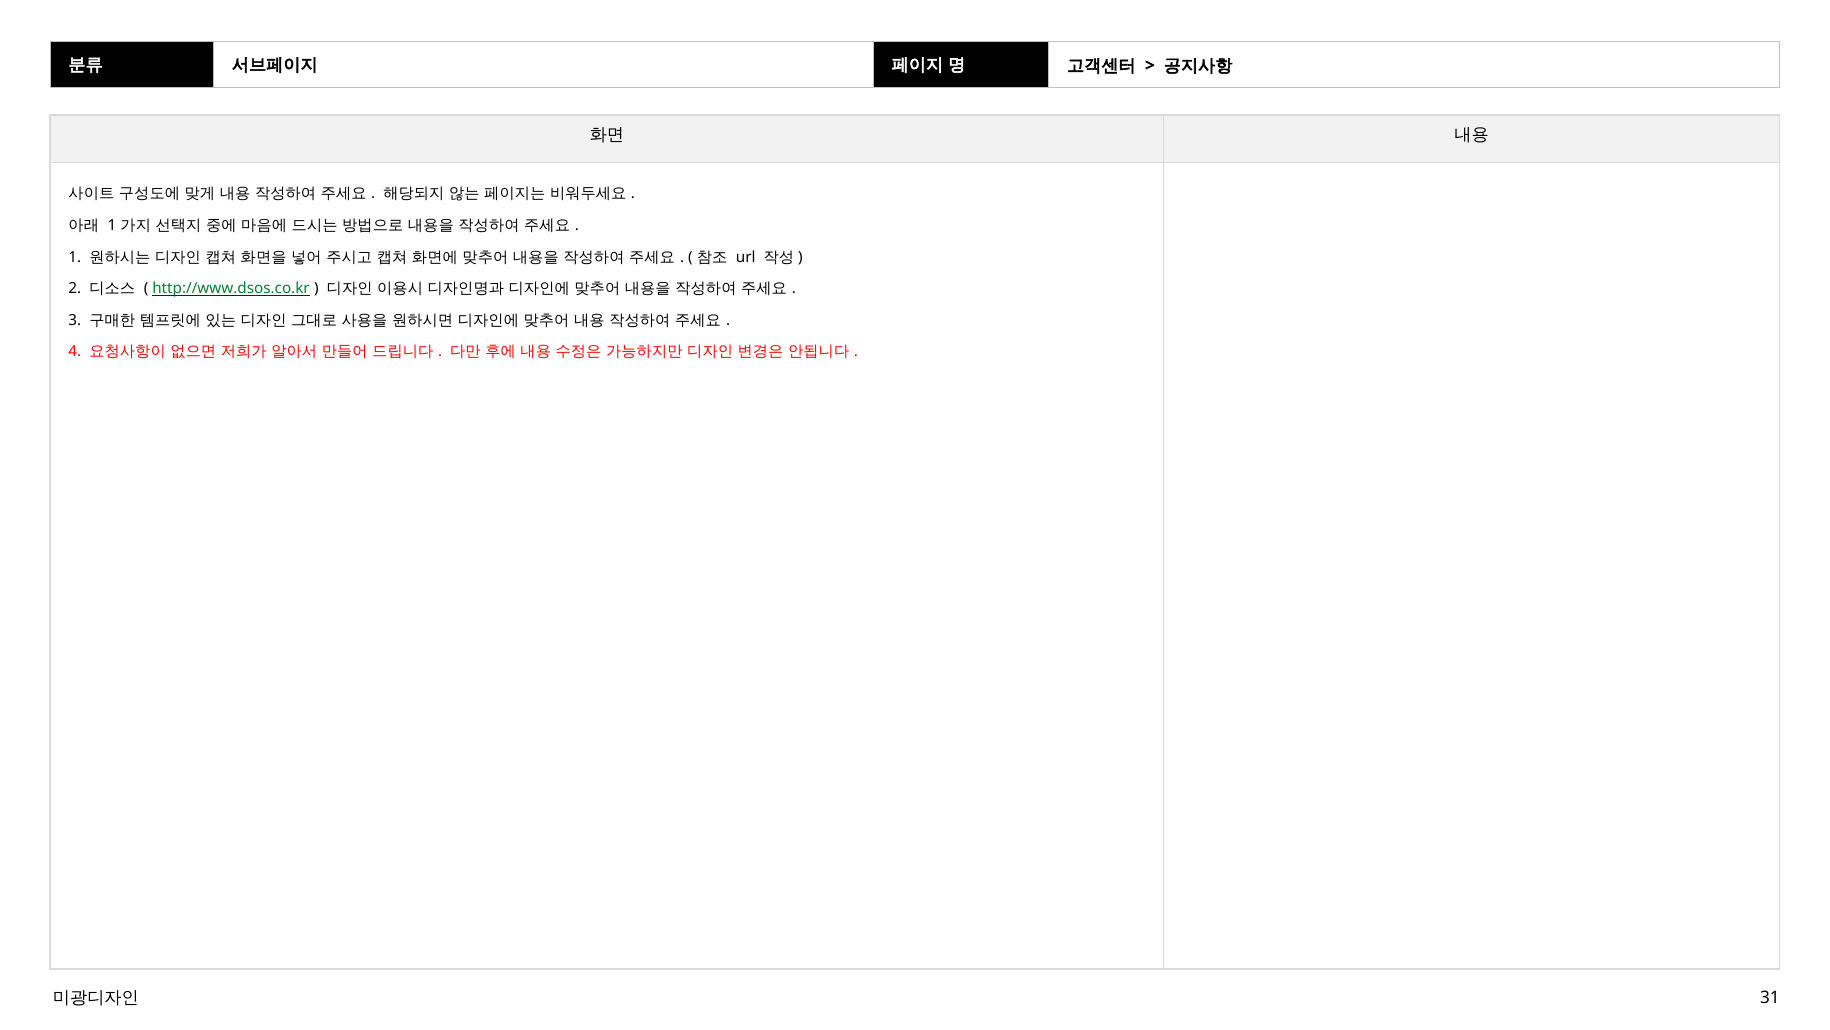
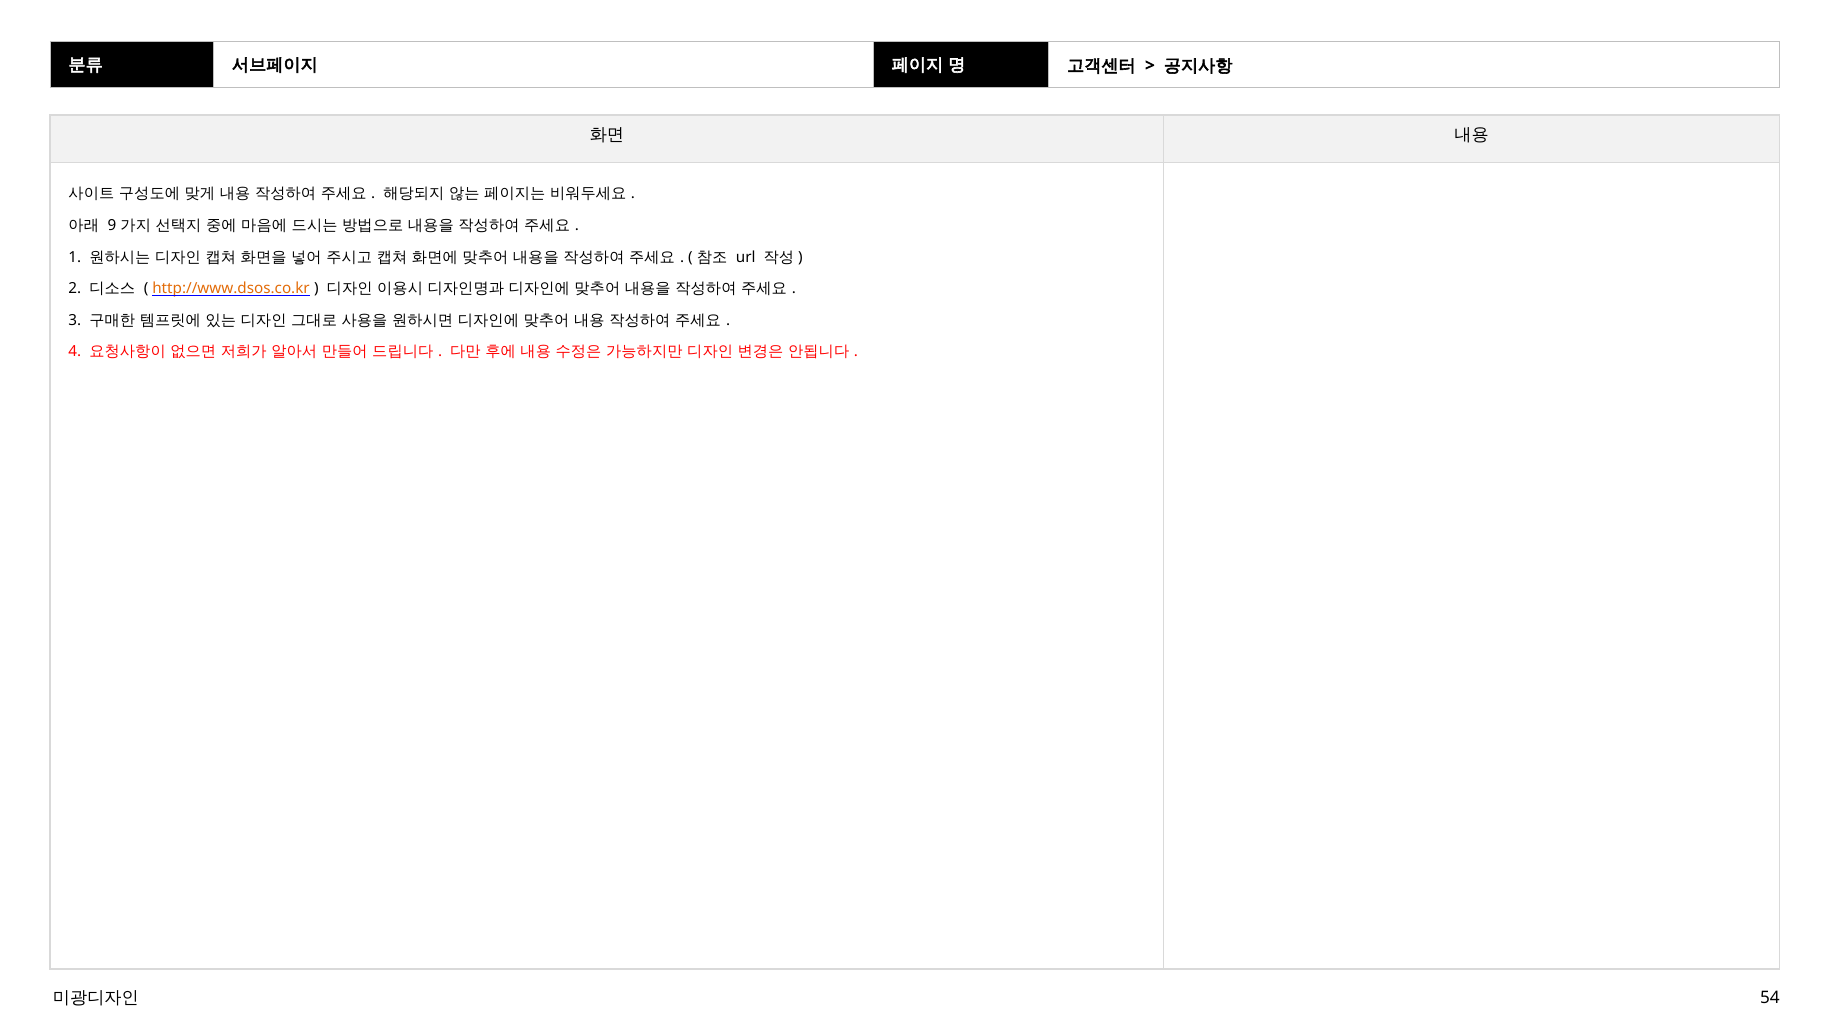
1 at (112, 225): 1 -> 9
http://www.dsos.co.kr colour: green -> orange
31: 31 -> 54
